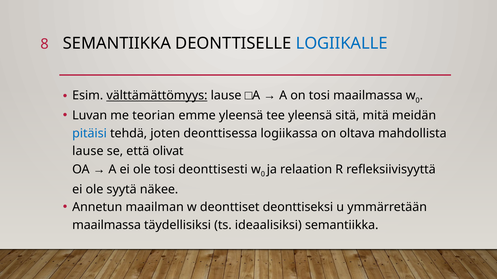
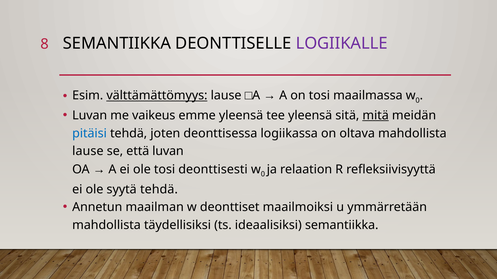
LOGIIKALLE colour: blue -> purple
teorian: teorian -> vaikeus
mitä underline: none -> present
että olivat: olivat -> luvan
syytä näkee: näkee -> tehdä
deonttiseksi: deonttiseksi -> maailmoiksi
maailmassa at (107, 225): maailmassa -> mahdollista
